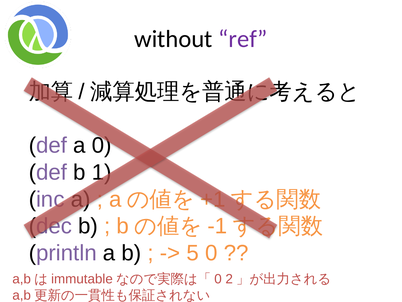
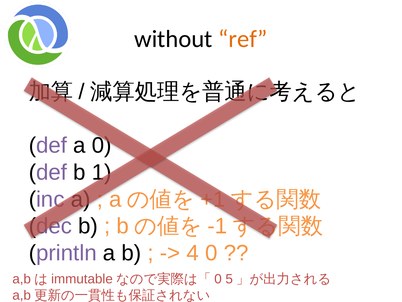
ref colour: purple -> orange
5: 5 -> 4
2: 2 -> 5
